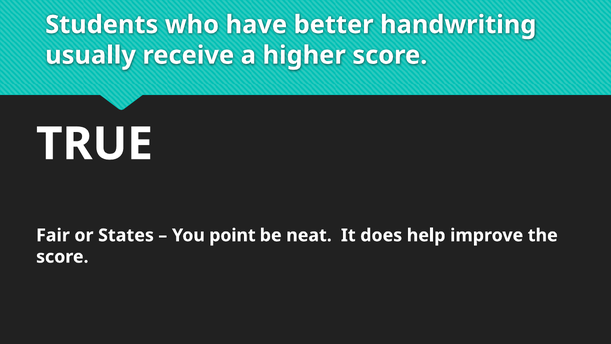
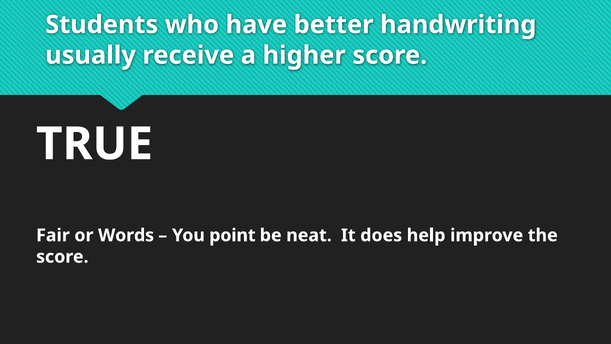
States: States -> Words
